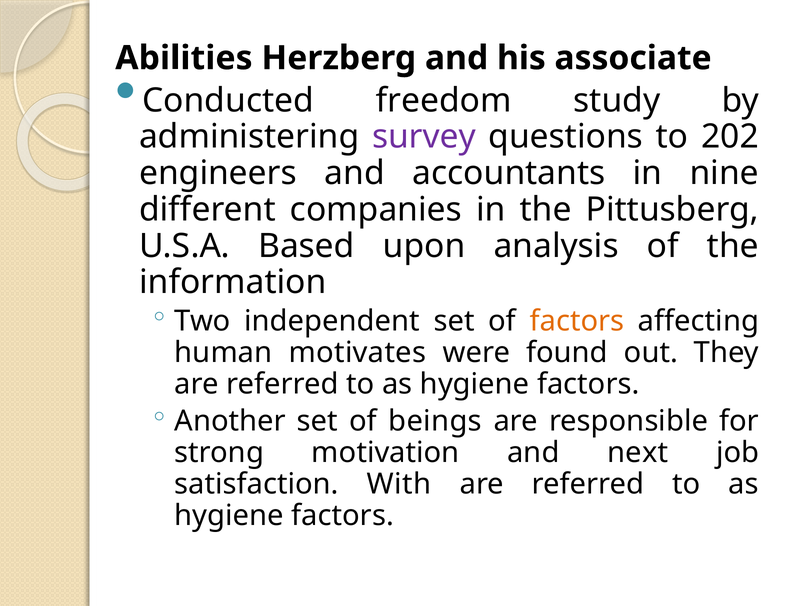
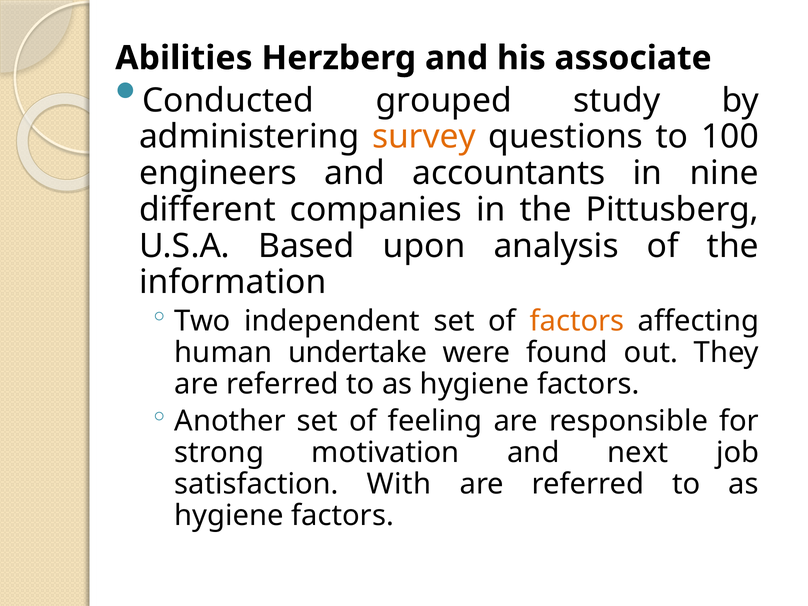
freedom: freedom -> grouped
survey colour: purple -> orange
202: 202 -> 100
motivates: motivates -> undertake
beings: beings -> feeling
